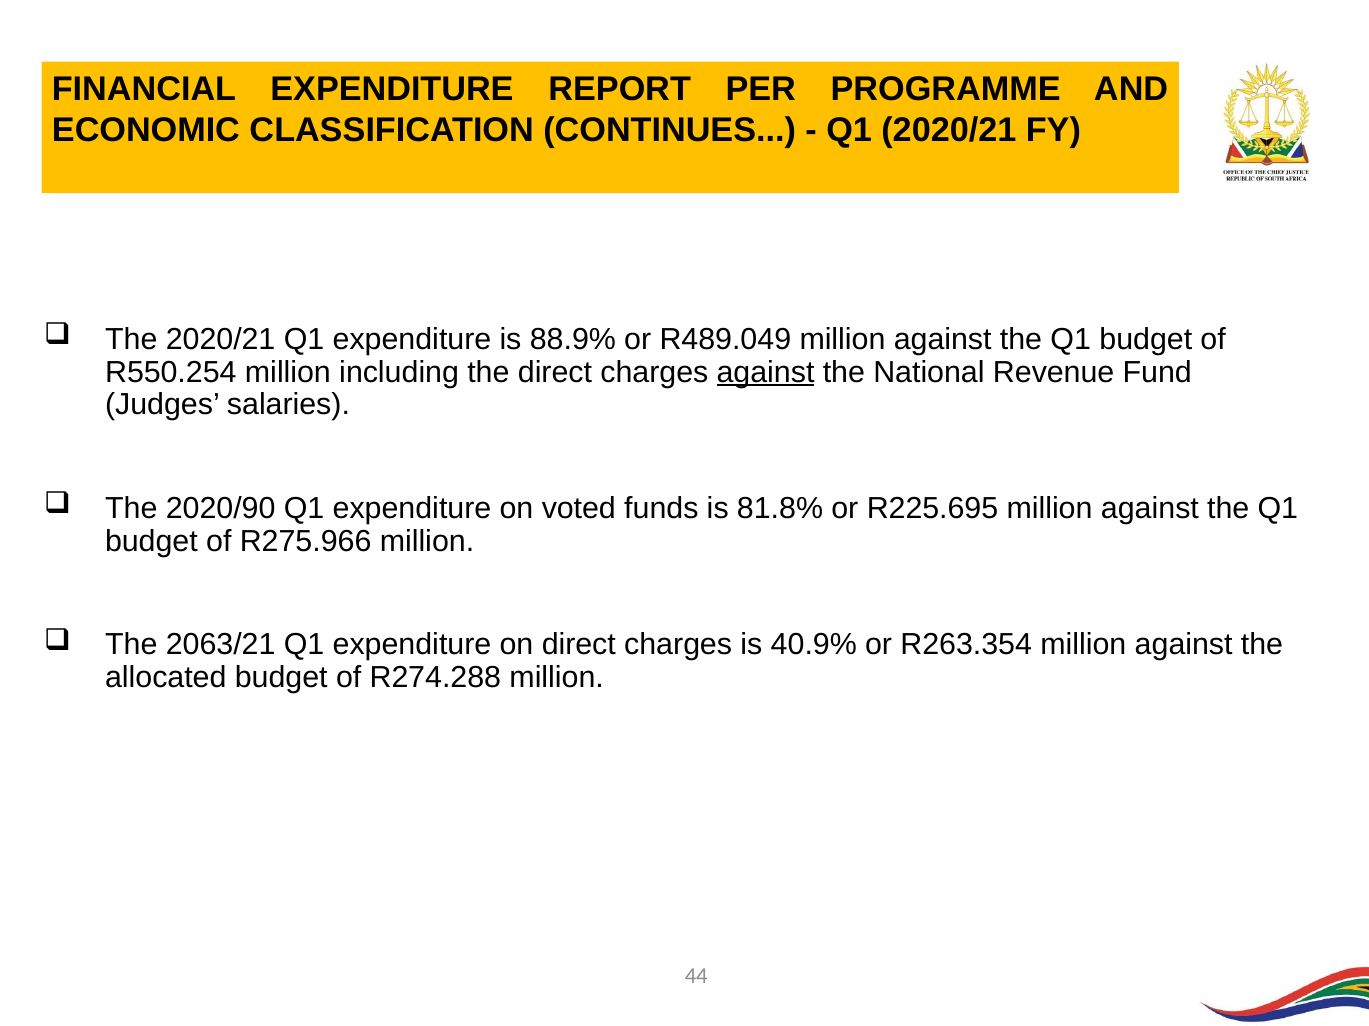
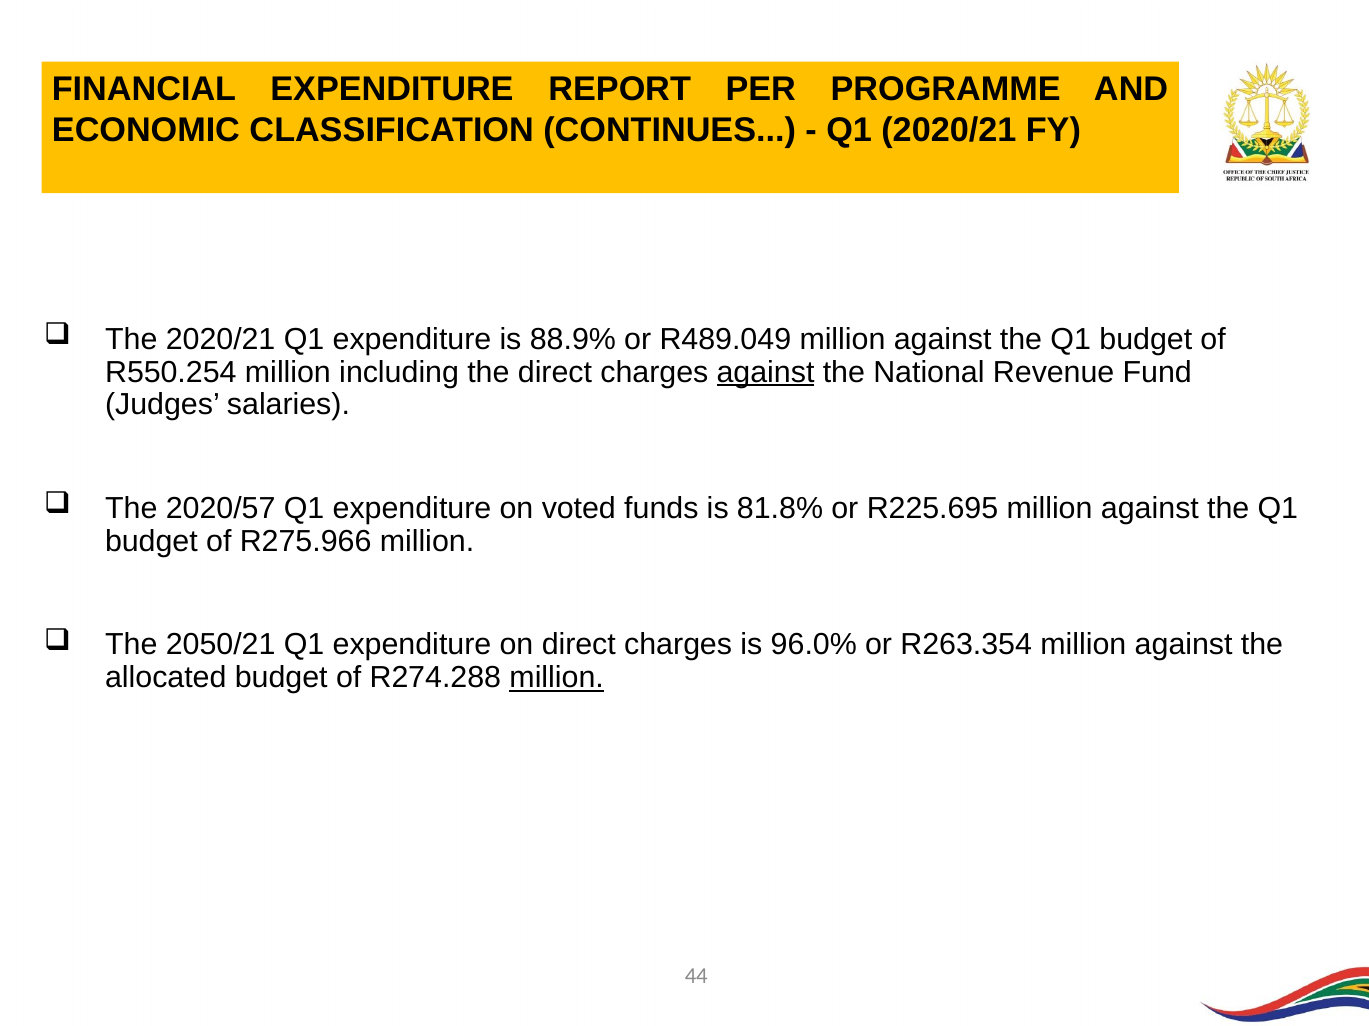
2020/90: 2020/90 -> 2020/57
2063/21: 2063/21 -> 2050/21
40.9%: 40.9% -> 96.0%
million at (557, 678) underline: none -> present
